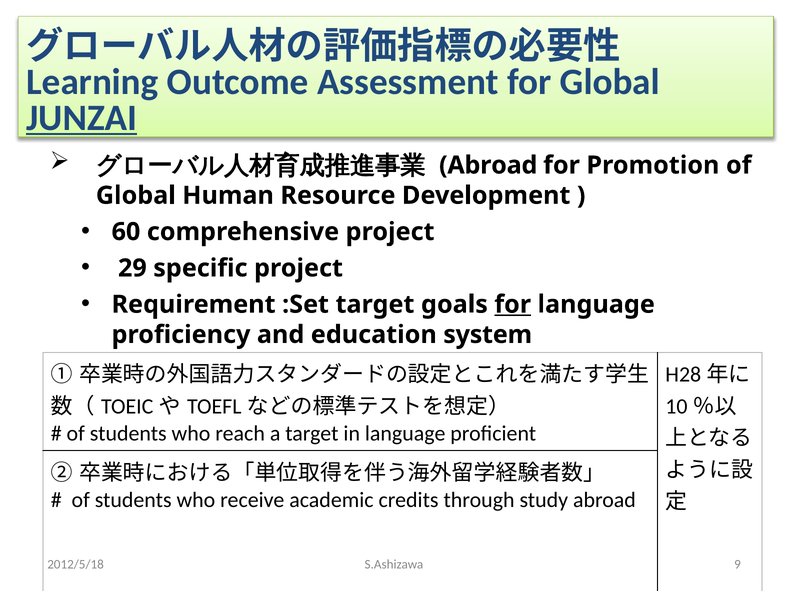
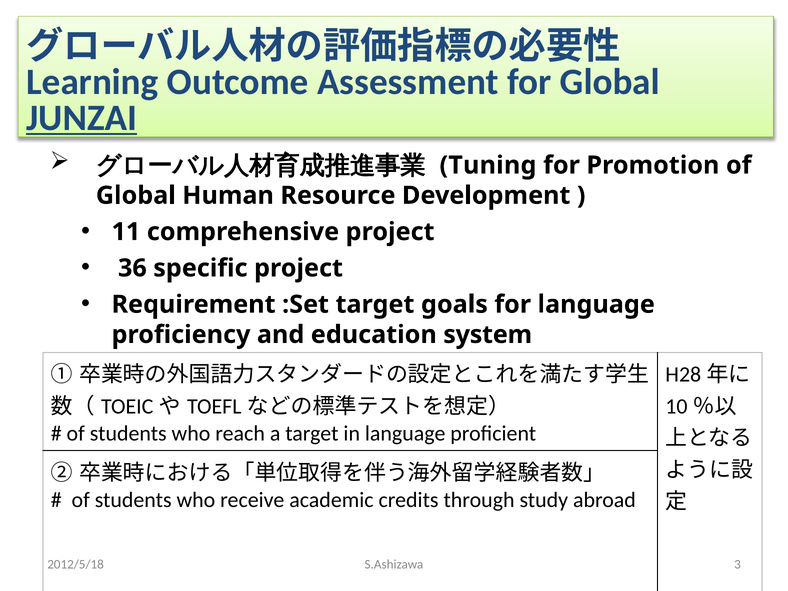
Abroad at (488, 165): Abroad -> Tuning
60: 60 -> 11
29: 29 -> 36
for at (513, 304) underline: present -> none
9: 9 -> 3
